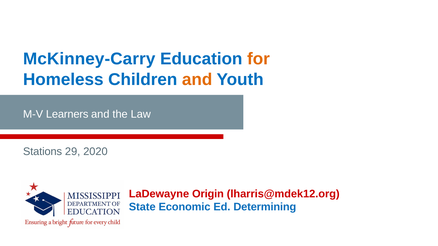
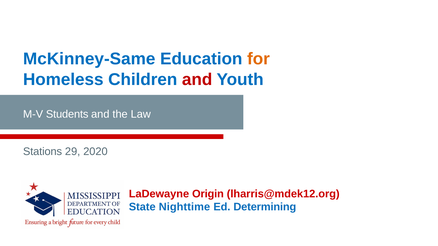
McKinney-Carry: McKinney-Carry -> McKinney-Same
and at (197, 80) colour: orange -> red
Learners: Learners -> Students
Economic: Economic -> Nighttime
